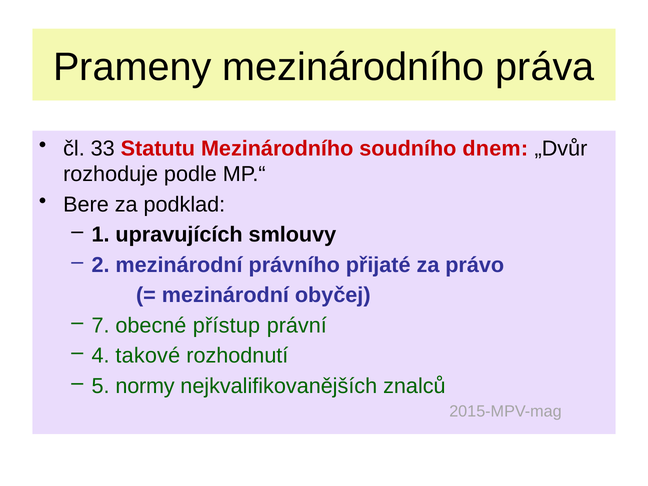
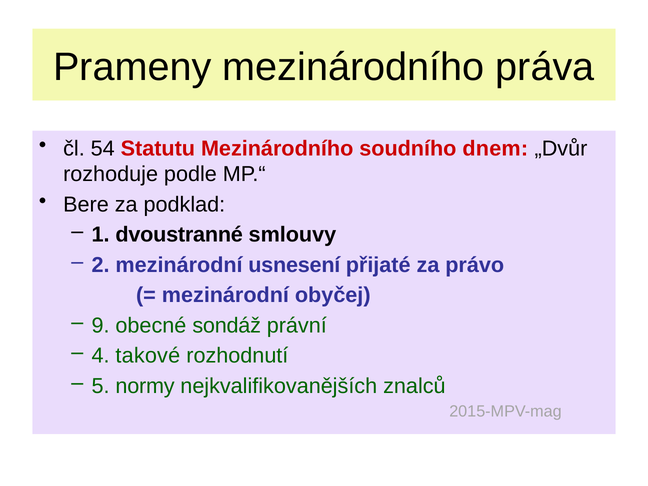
33: 33 -> 54
upravujících: upravujících -> dvoustranné
právního: právního -> usnesení
7: 7 -> 9
přístup: přístup -> sondáž
